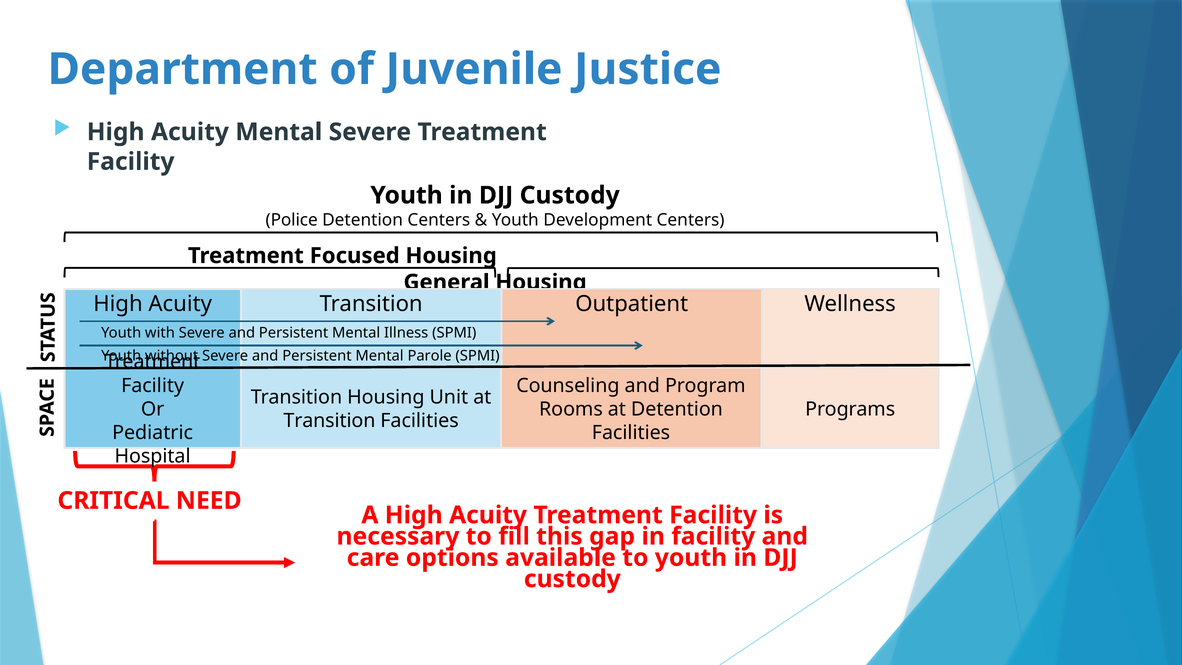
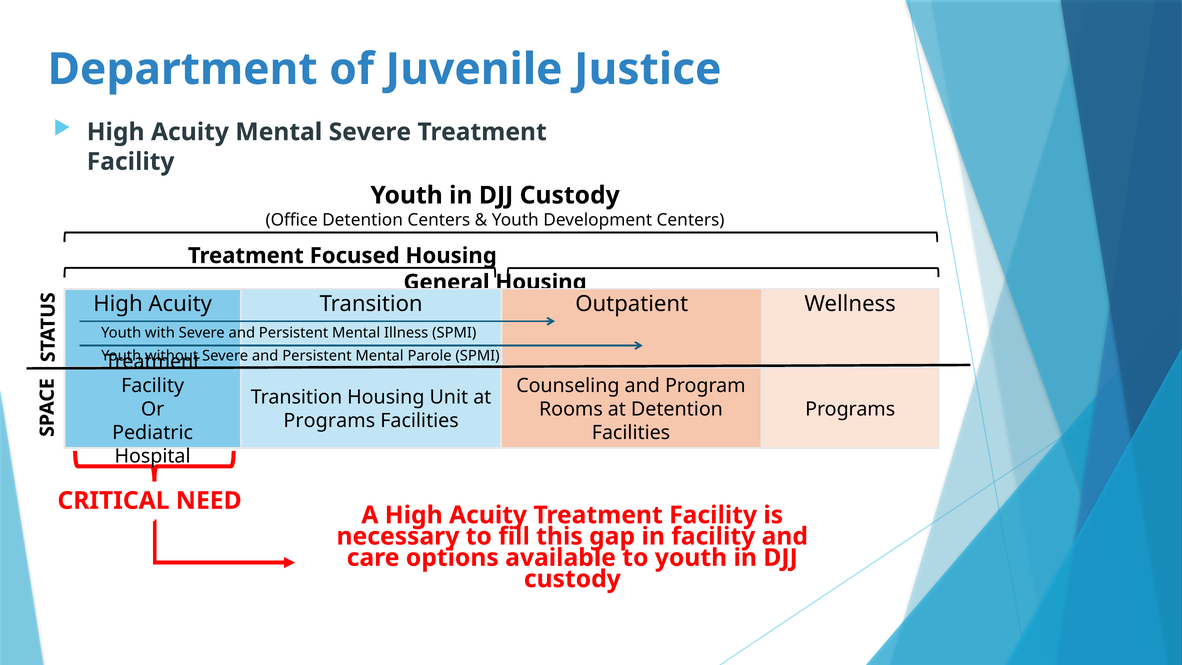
Police: Police -> Office
Transition at (329, 421): Transition -> Programs
